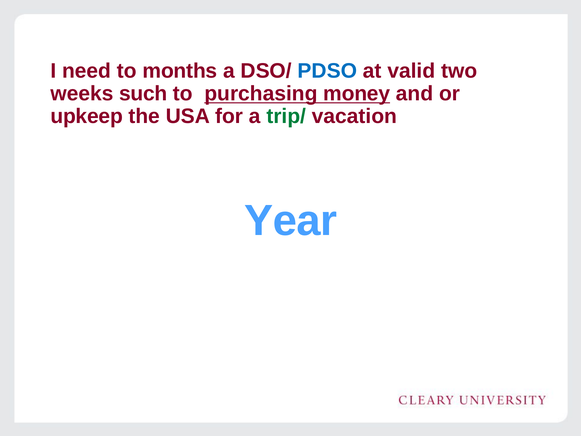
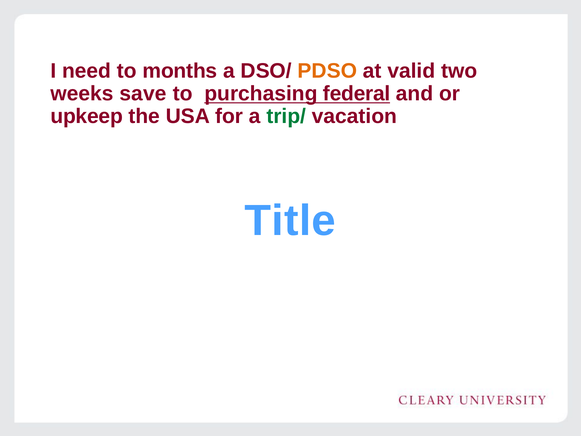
PDSO colour: blue -> orange
such: such -> save
money: money -> federal
Year: Year -> Title
